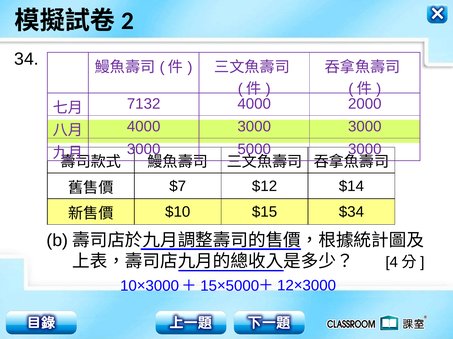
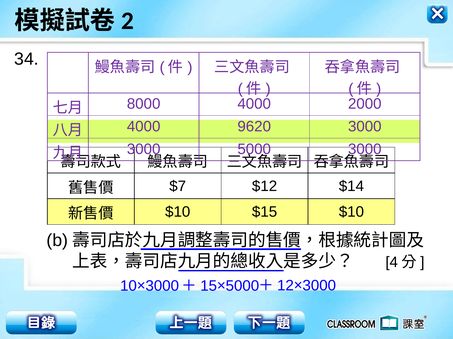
7132: 7132 -> 8000
4000 3000: 3000 -> 9620
$15 $34: $34 -> $10
